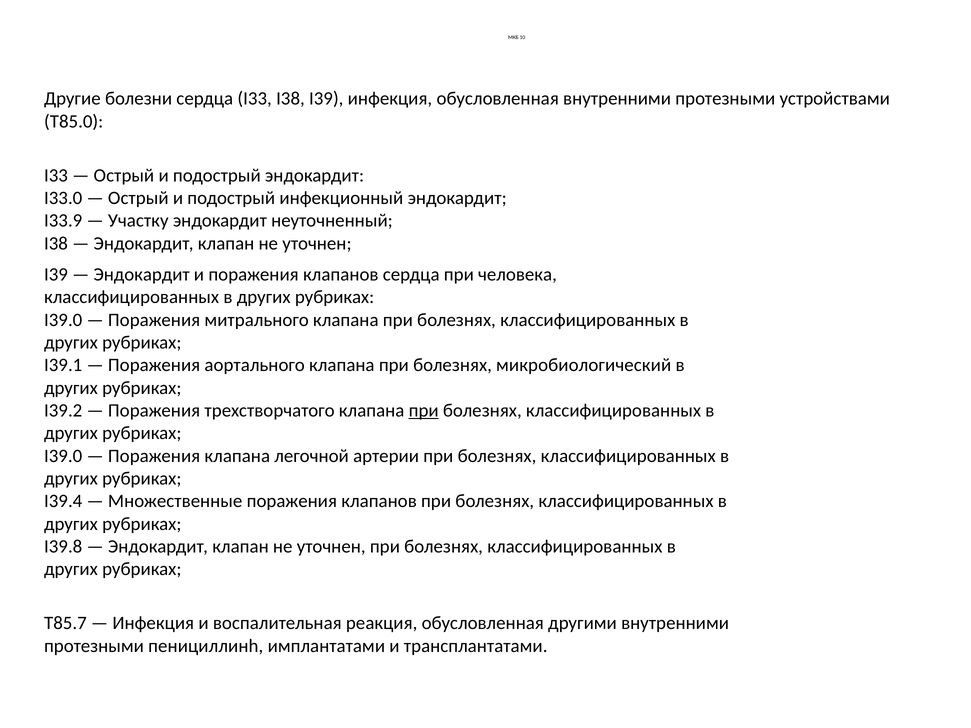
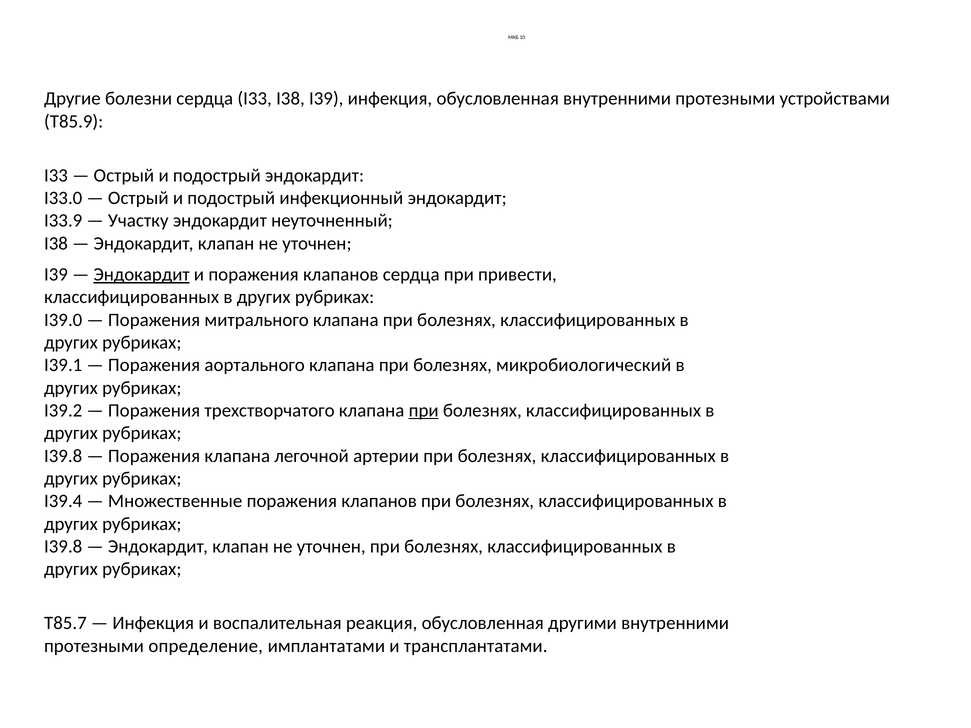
T85.0: T85.0 -> T85.9
Эндокардит at (142, 275) underline: none -> present
человека: человека -> привести
I39.0 at (63, 456): I39.0 -> I39.8
пенициллинh: пенициллинh -> определение
